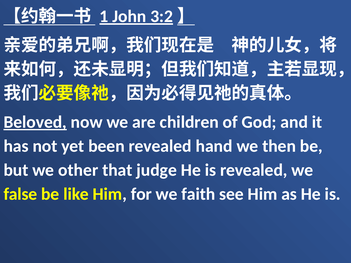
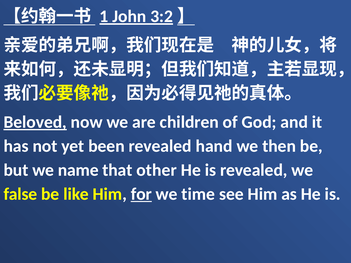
other: other -> name
judge: judge -> other
for underline: none -> present
faith: faith -> time
